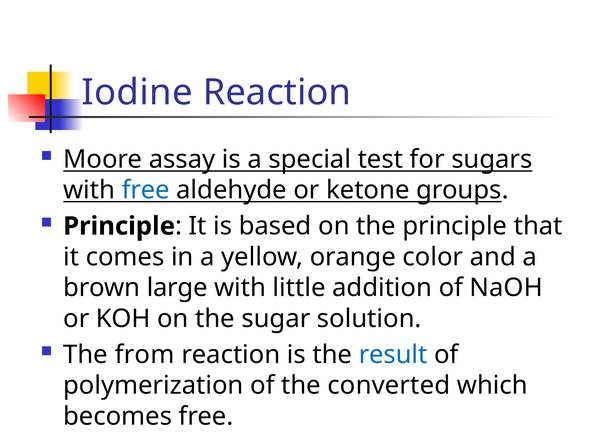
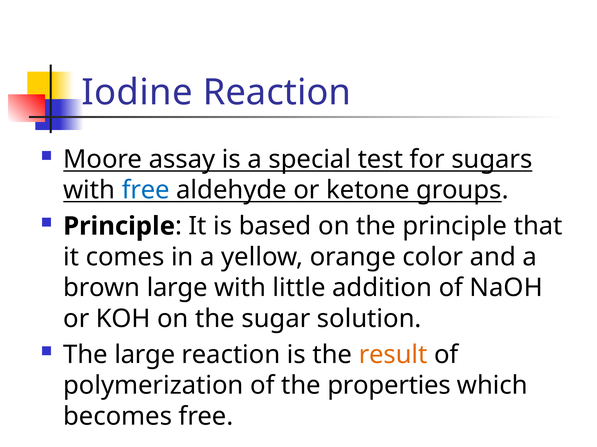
The from: from -> large
result colour: blue -> orange
converted: converted -> properties
